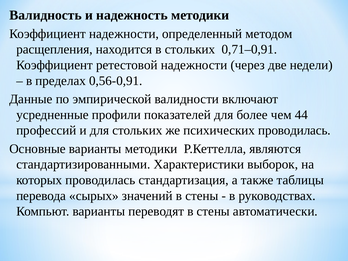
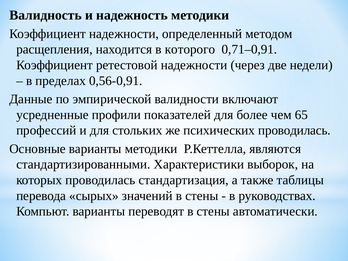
в стольких: стольких -> которого
44: 44 -> 65
